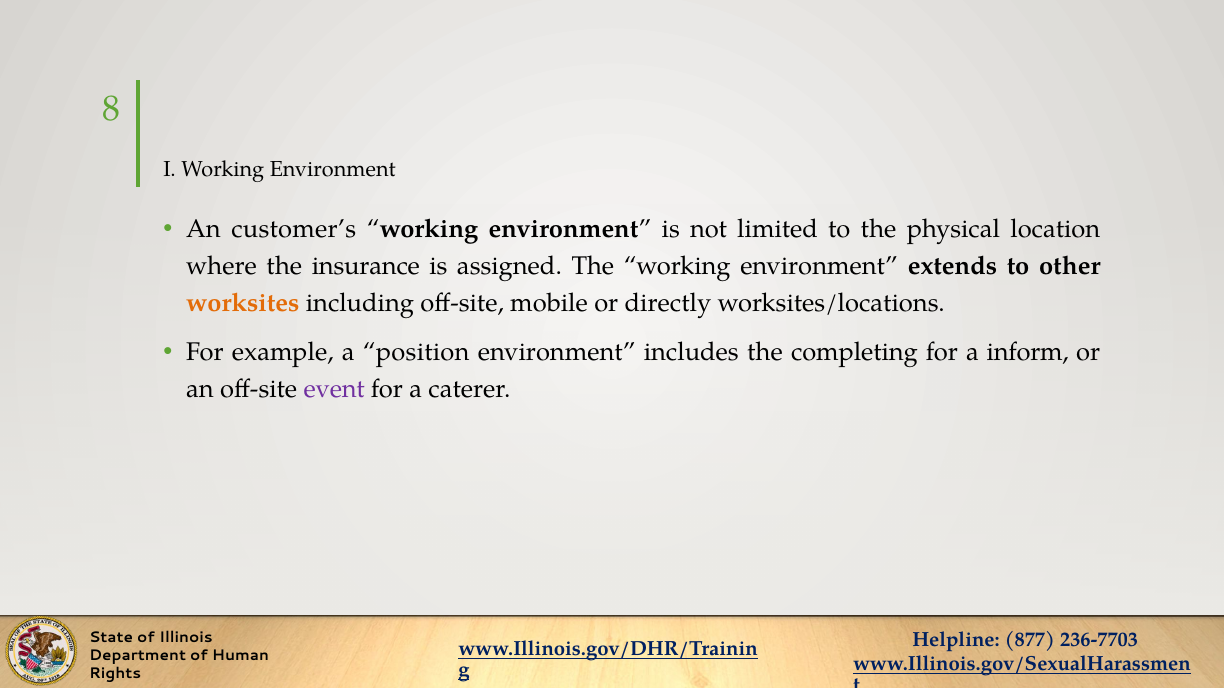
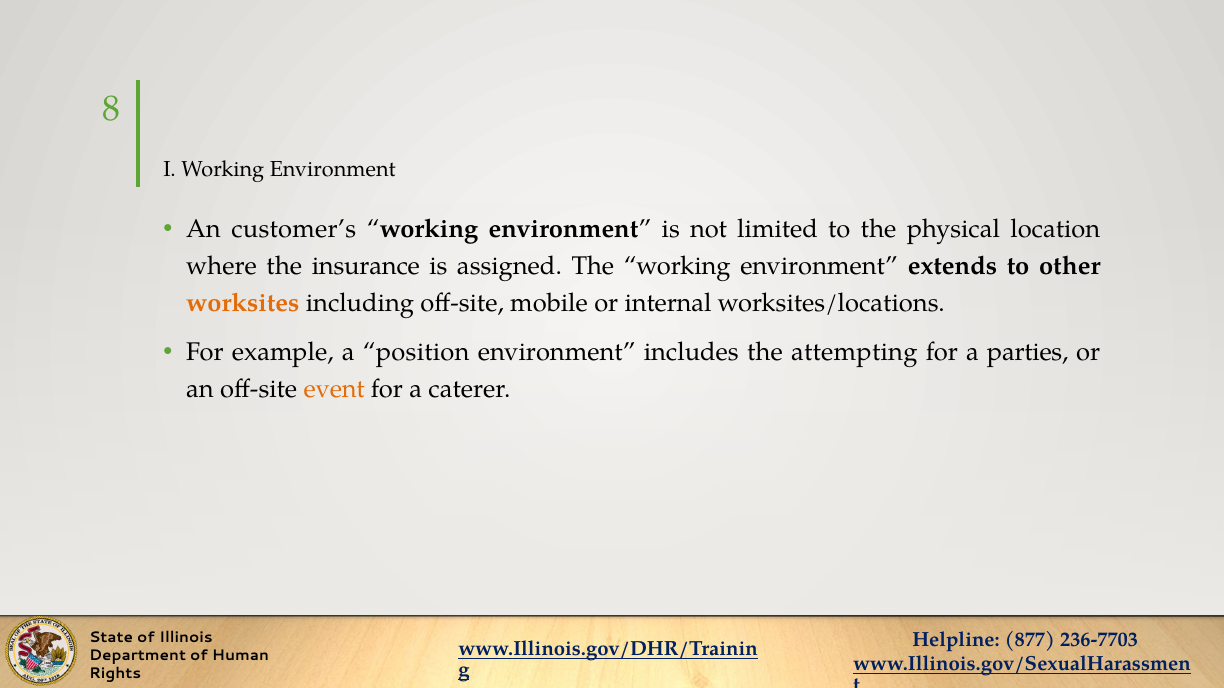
directly: directly -> internal
completing: completing -> attempting
inform: inform -> parties
event colour: purple -> orange
